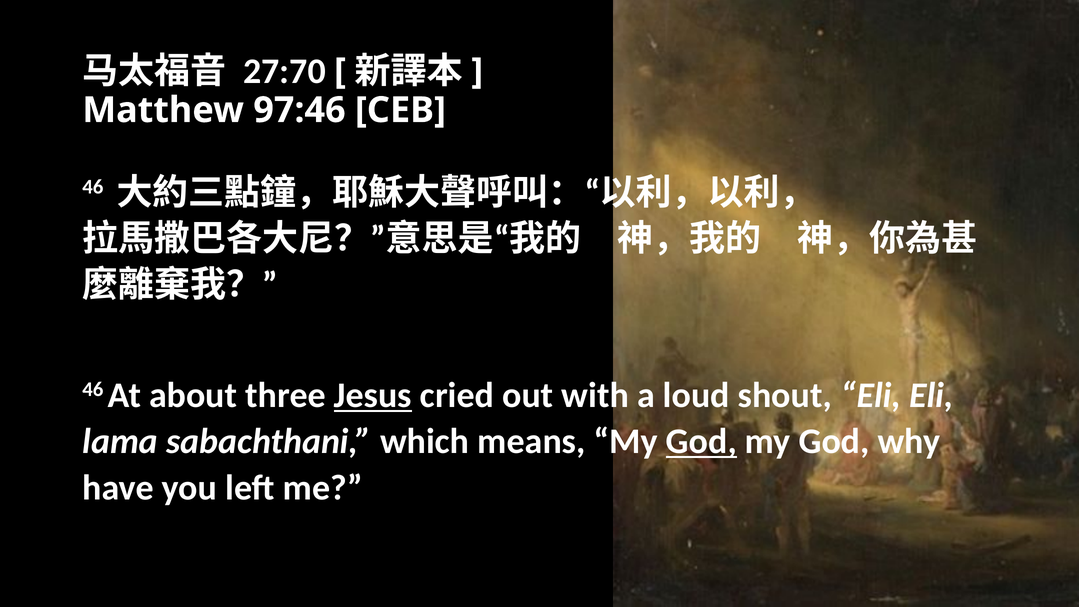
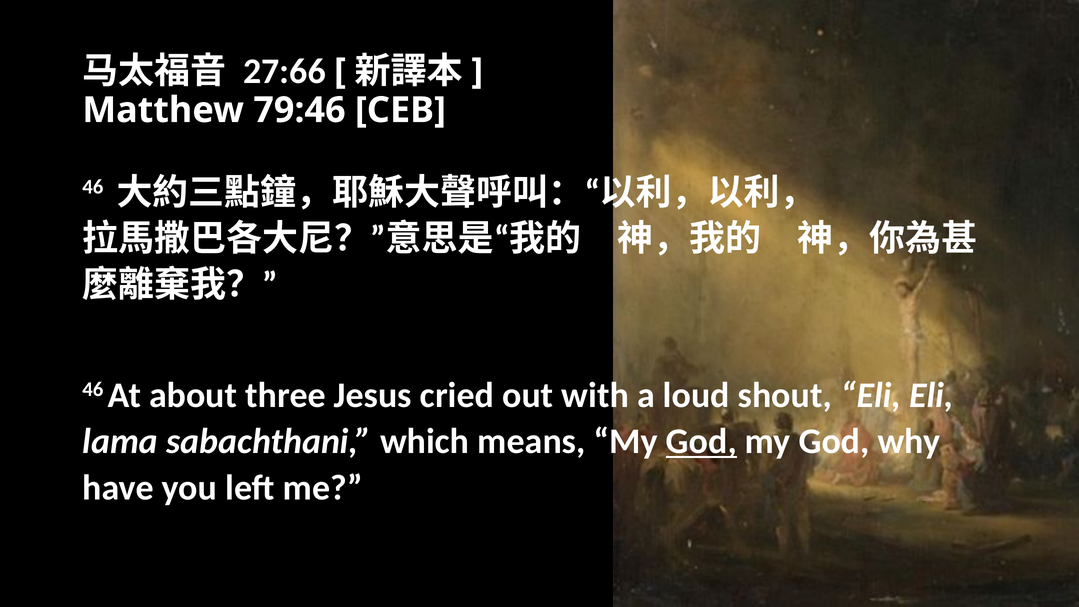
27:70: 27:70 -> 27:66
97:46: 97:46 -> 79:46
Jesus underline: present -> none
